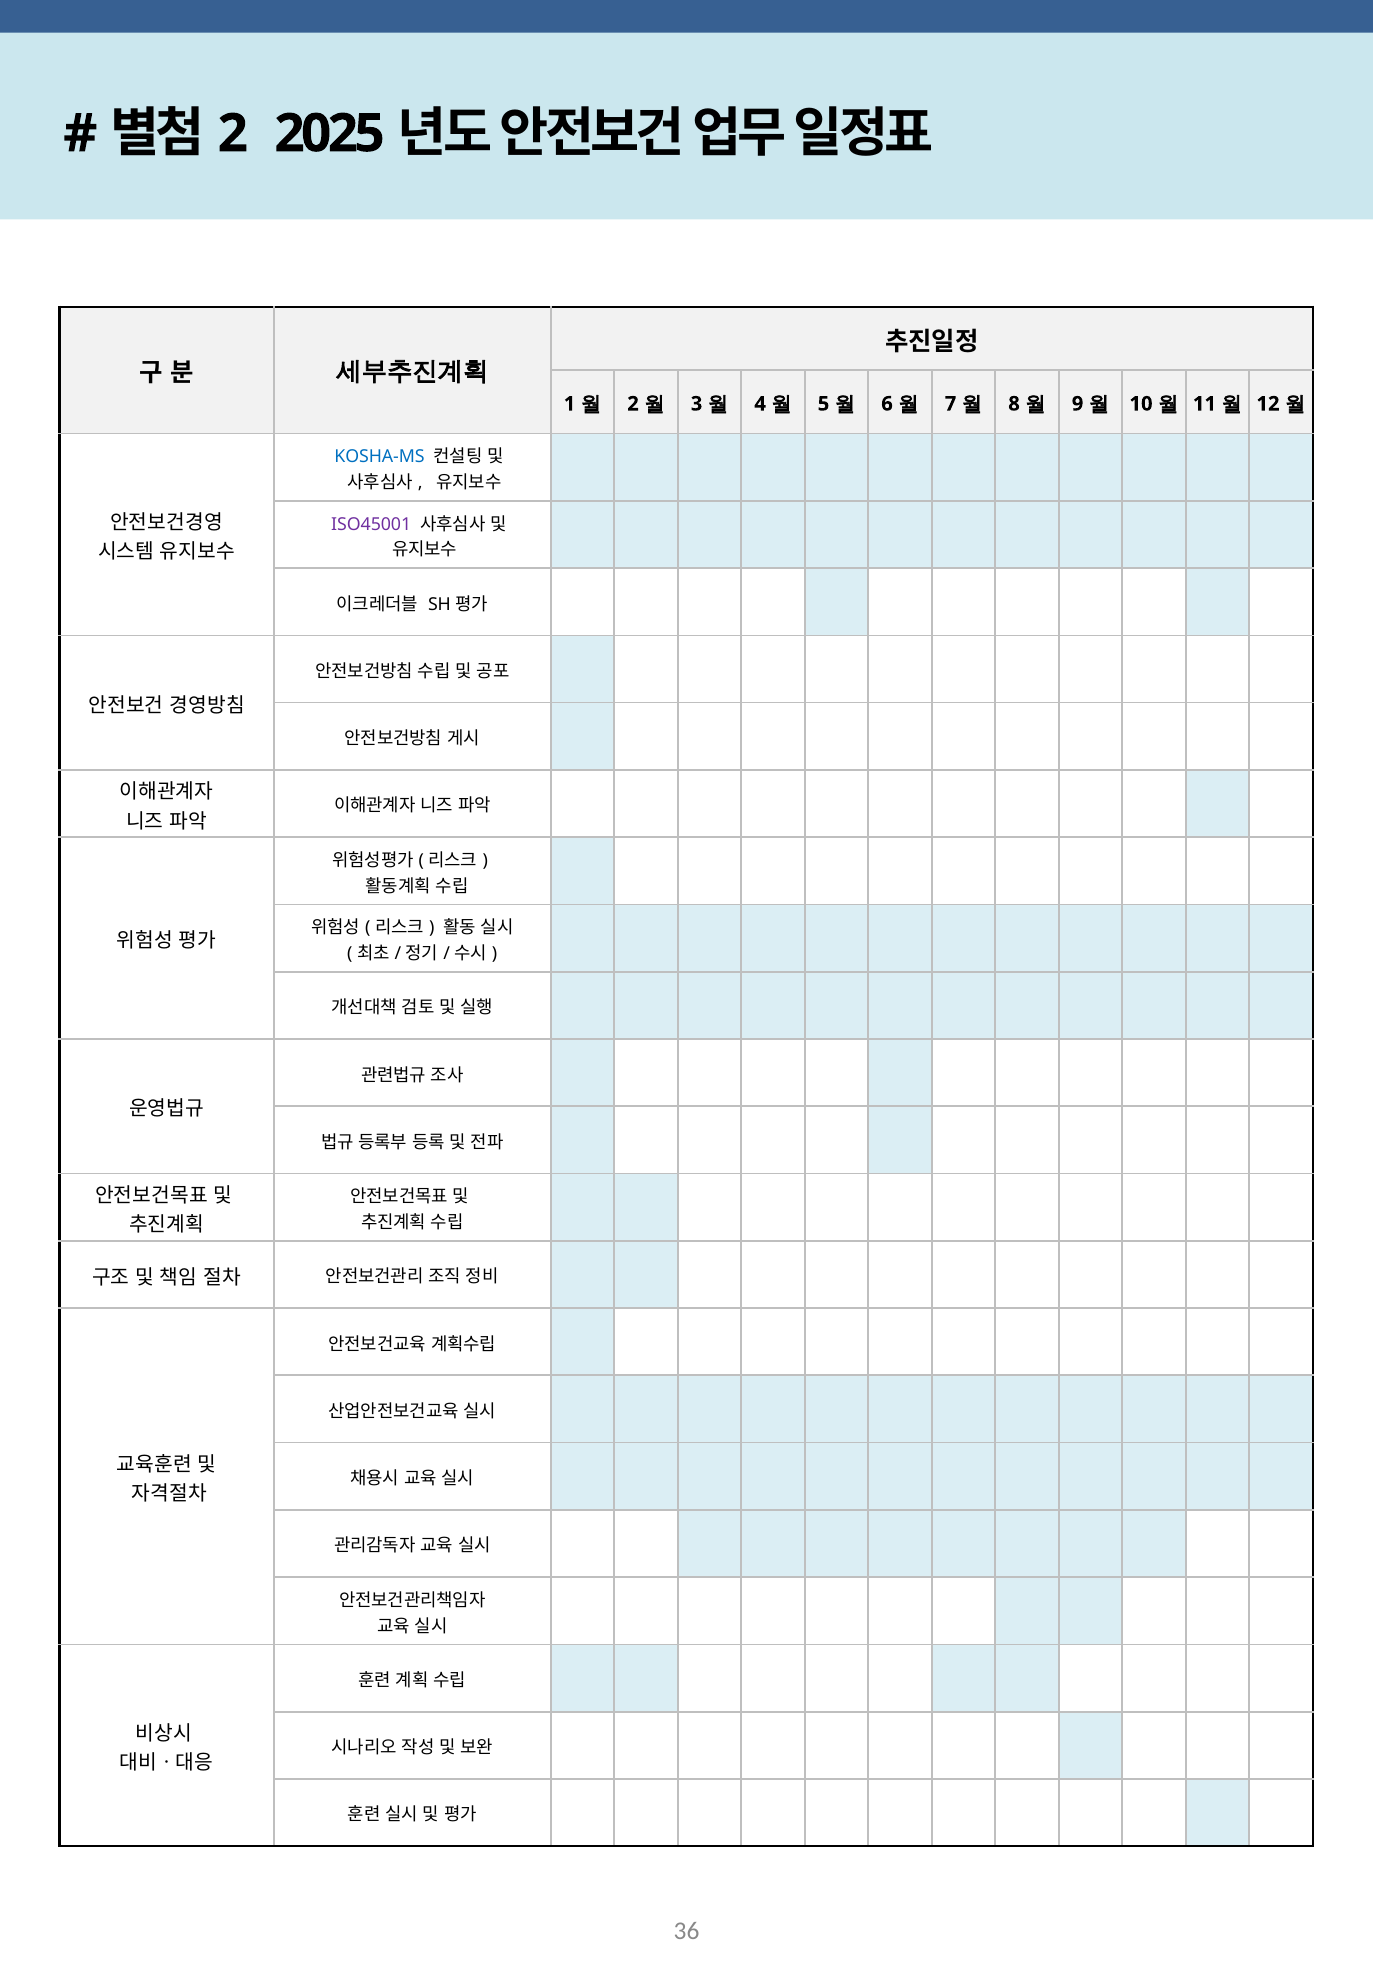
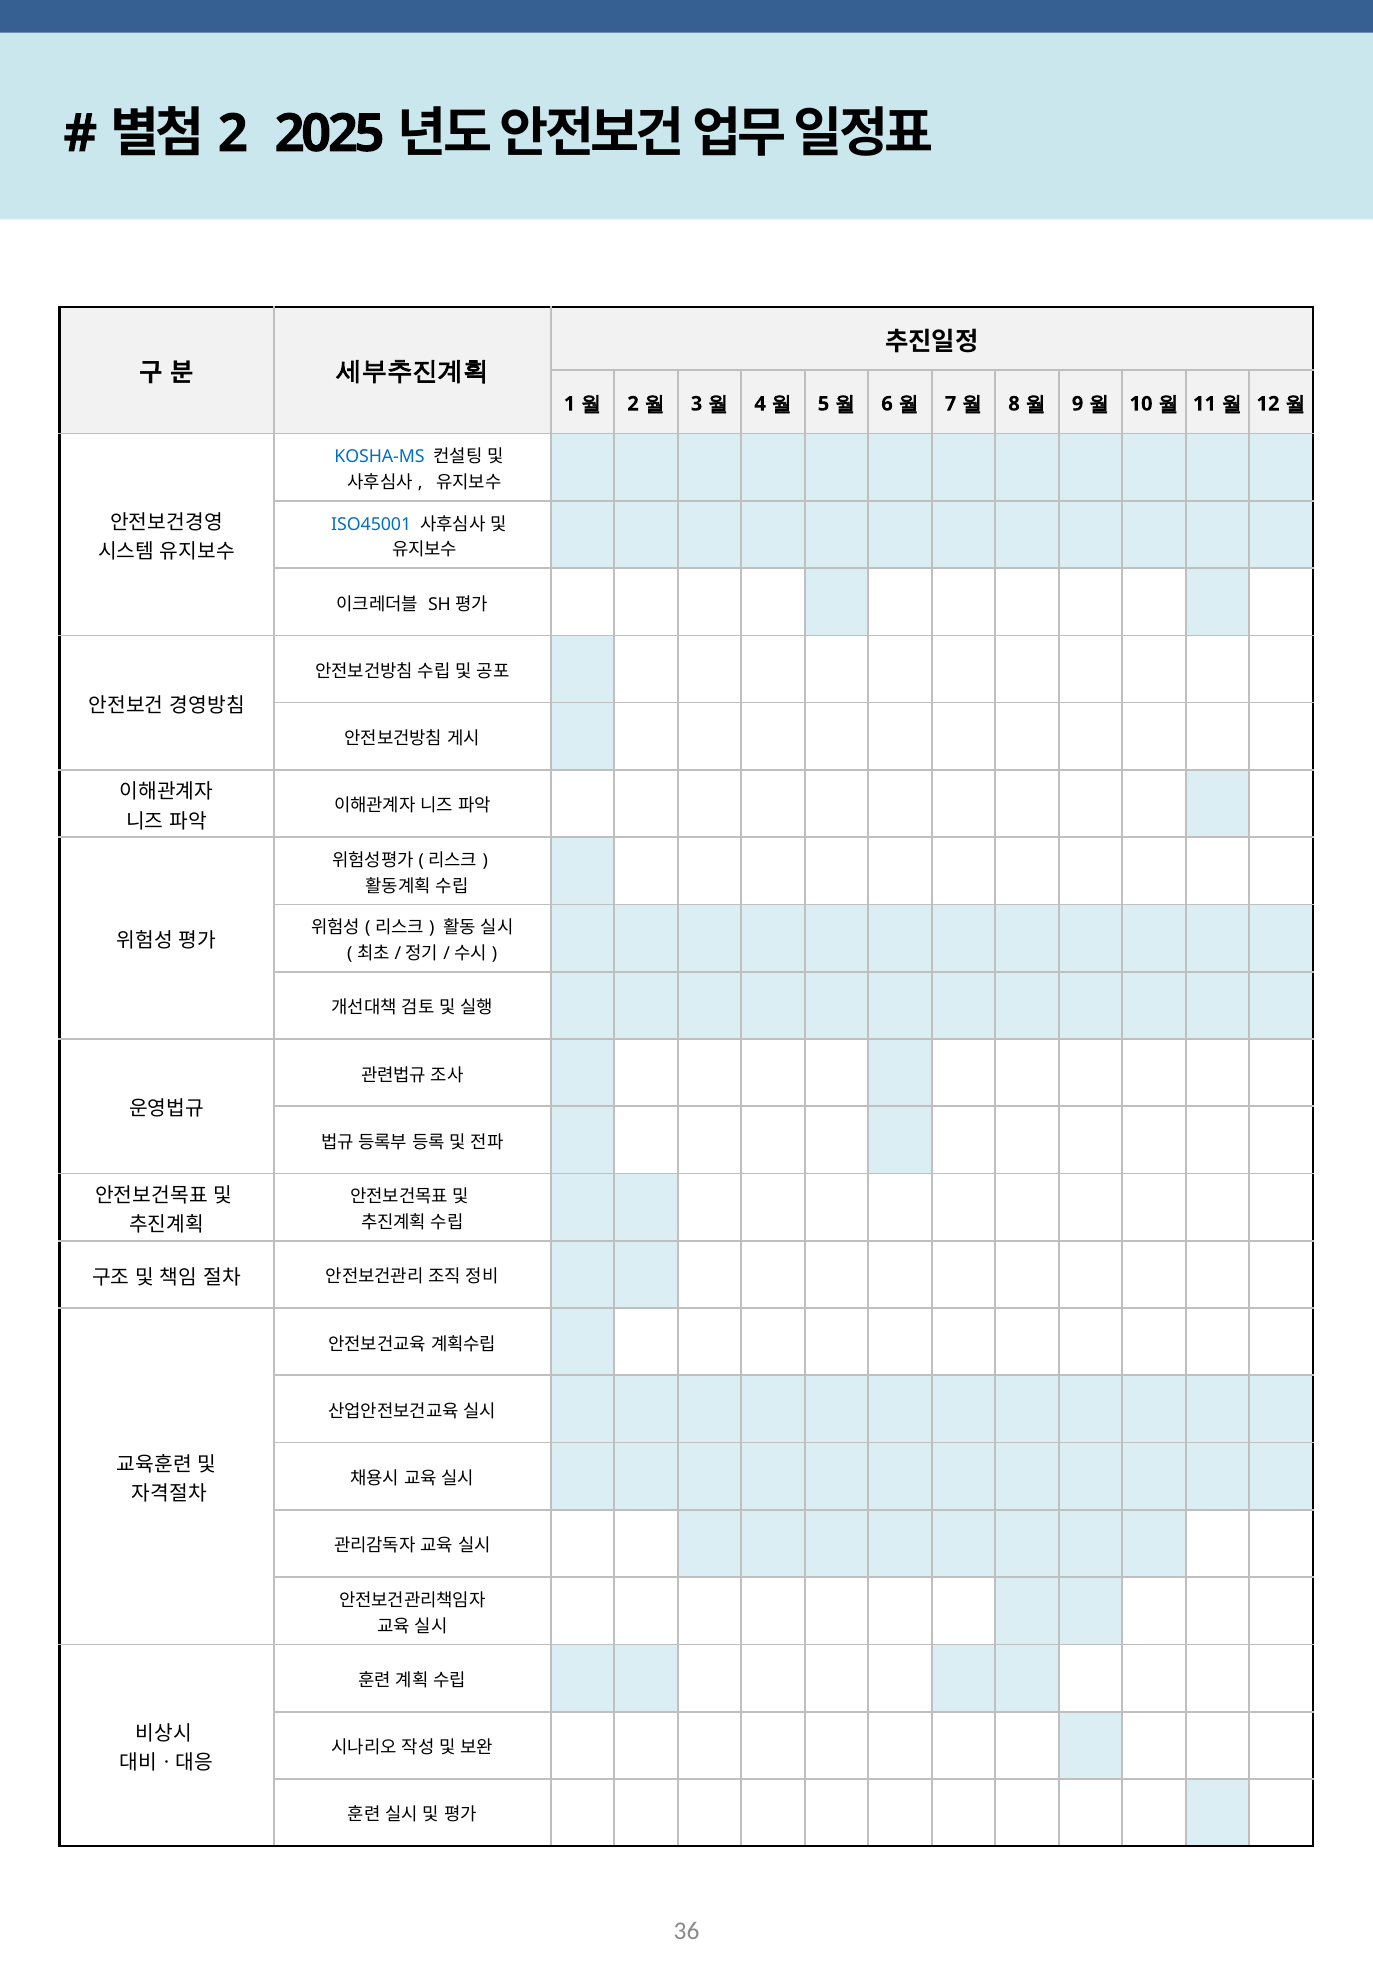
ISO45001 colour: purple -> blue
